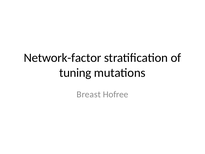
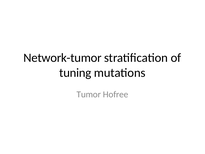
Network-factor: Network-factor -> Network-tumor
Breast: Breast -> Tumor
